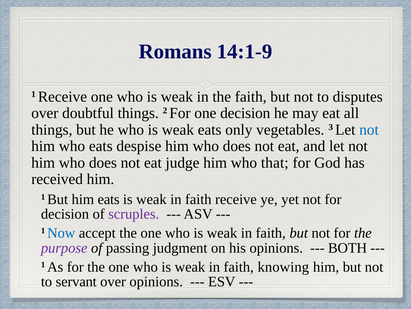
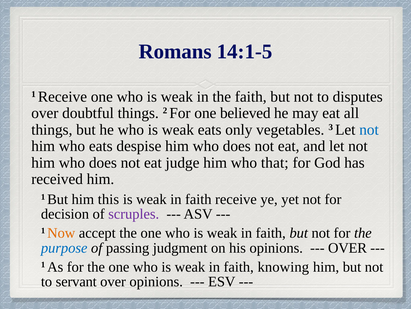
14:1-9: 14:1-9 -> 14:1-5
one decision: decision -> believed
him eats: eats -> this
Now colour: blue -> orange
purpose colour: purple -> blue
BOTH at (348, 247): BOTH -> OVER
